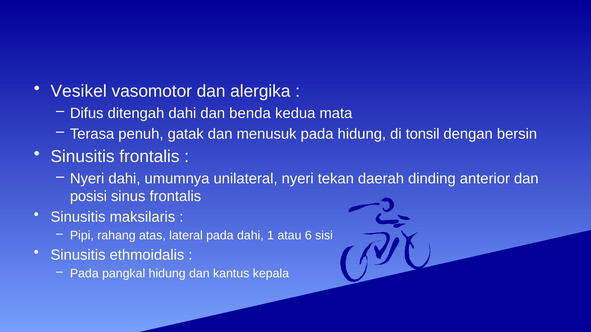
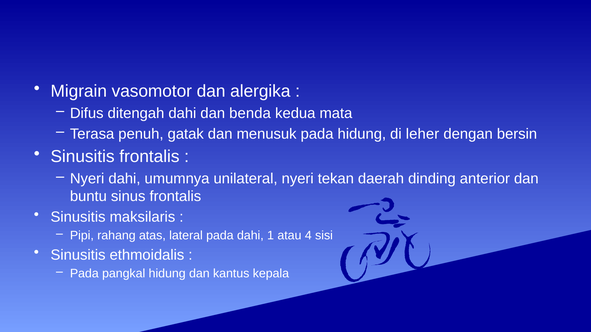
Vesikel: Vesikel -> Migrain
tonsil: tonsil -> leher
posisi: posisi -> buntu
6: 6 -> 4
